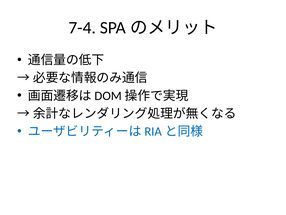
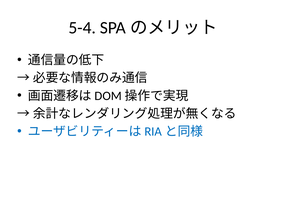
7-4: 7-4 -> 5-4
